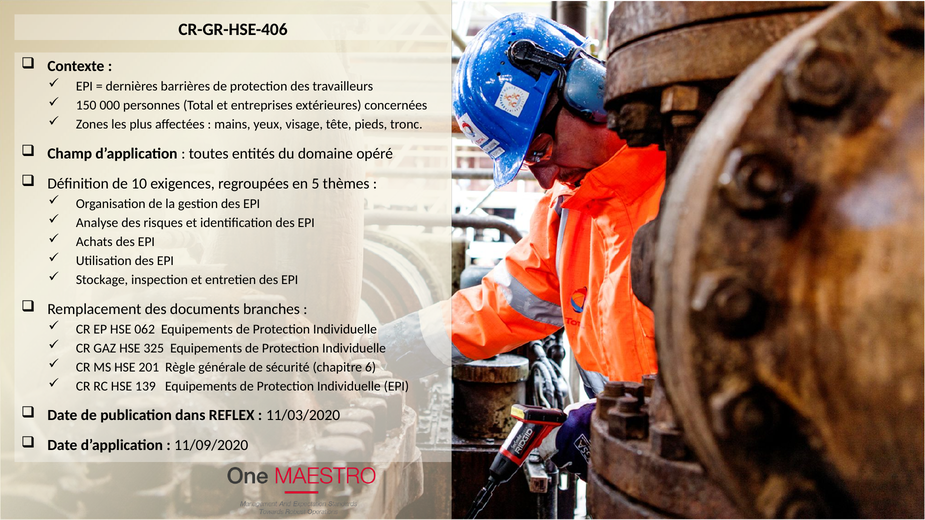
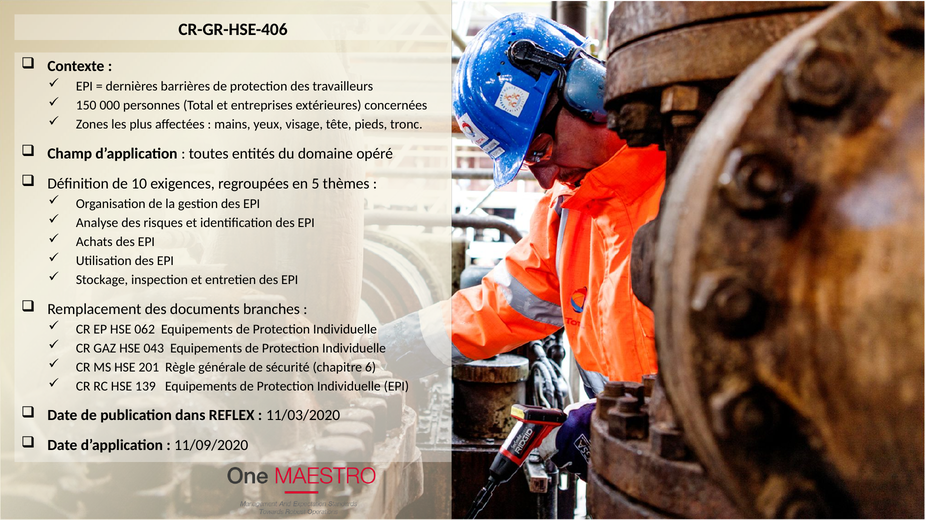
325: 325 -> 043
